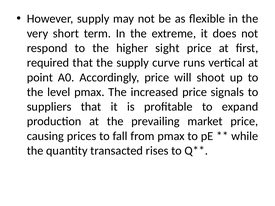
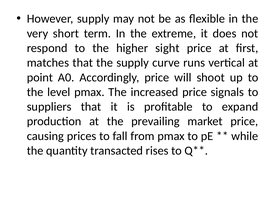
required: required -> matches
